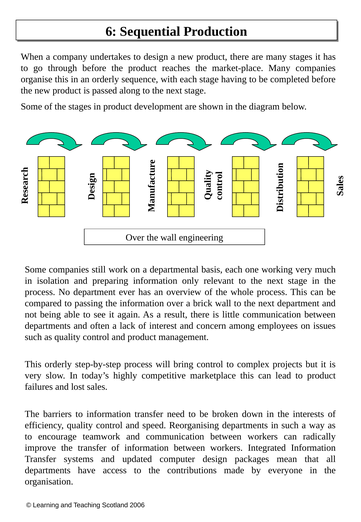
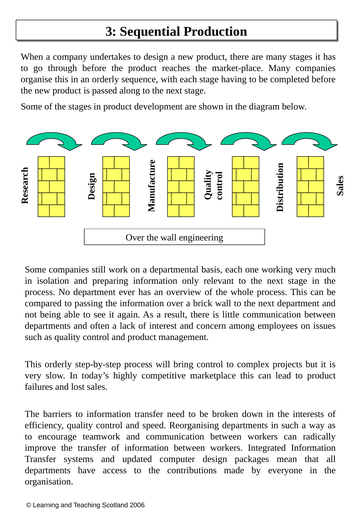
6: 6 -> 3
